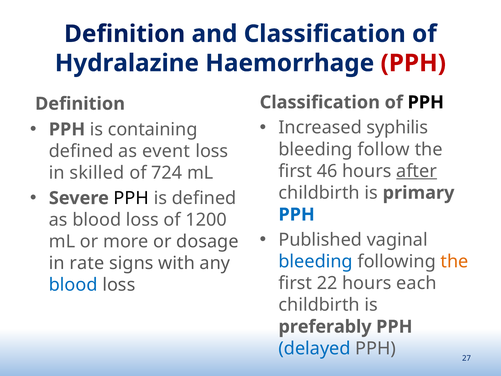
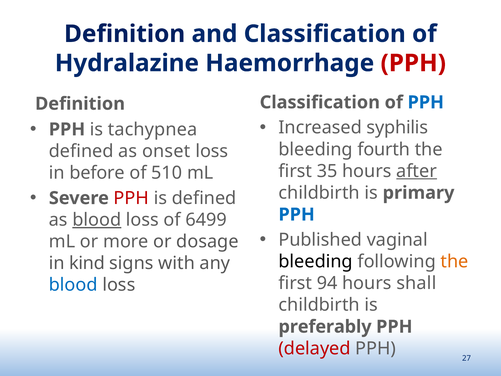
PPH at (426, 102) colour: black -> blue
containing: containing -> tachypnea
follow: follow -> fourth
event: event -> onset
46: 46 -> 35
skilled: skilled -> before
724: 724 -> 510
PPH at (131, 198) colour: black -> red
blood at (97, 220) underline: none -> present
1200: 1200 -> 6499
bleeding at (316, 261) colour: blue -> black
rate: rate -> kind
22: 22 -> 94
each: each -> shall
delayed colour: blue -> red
